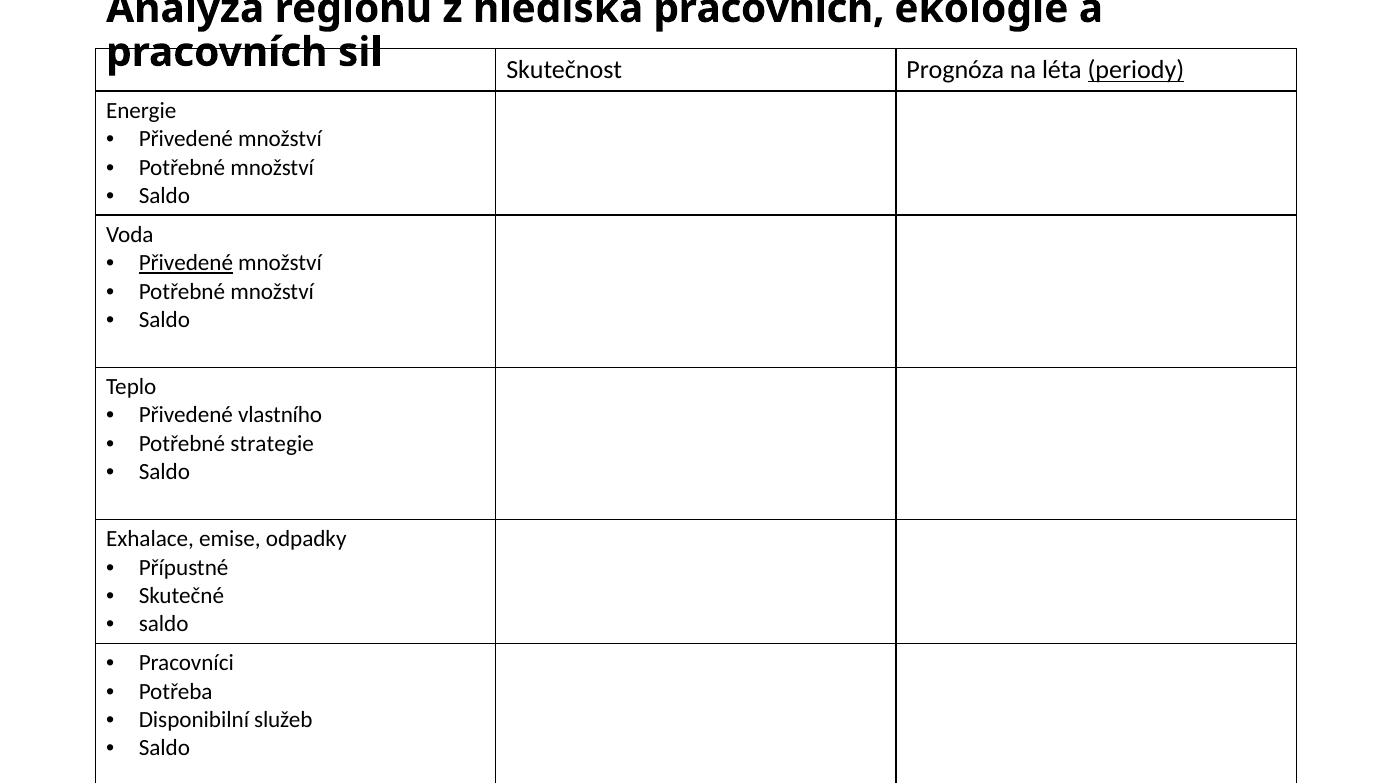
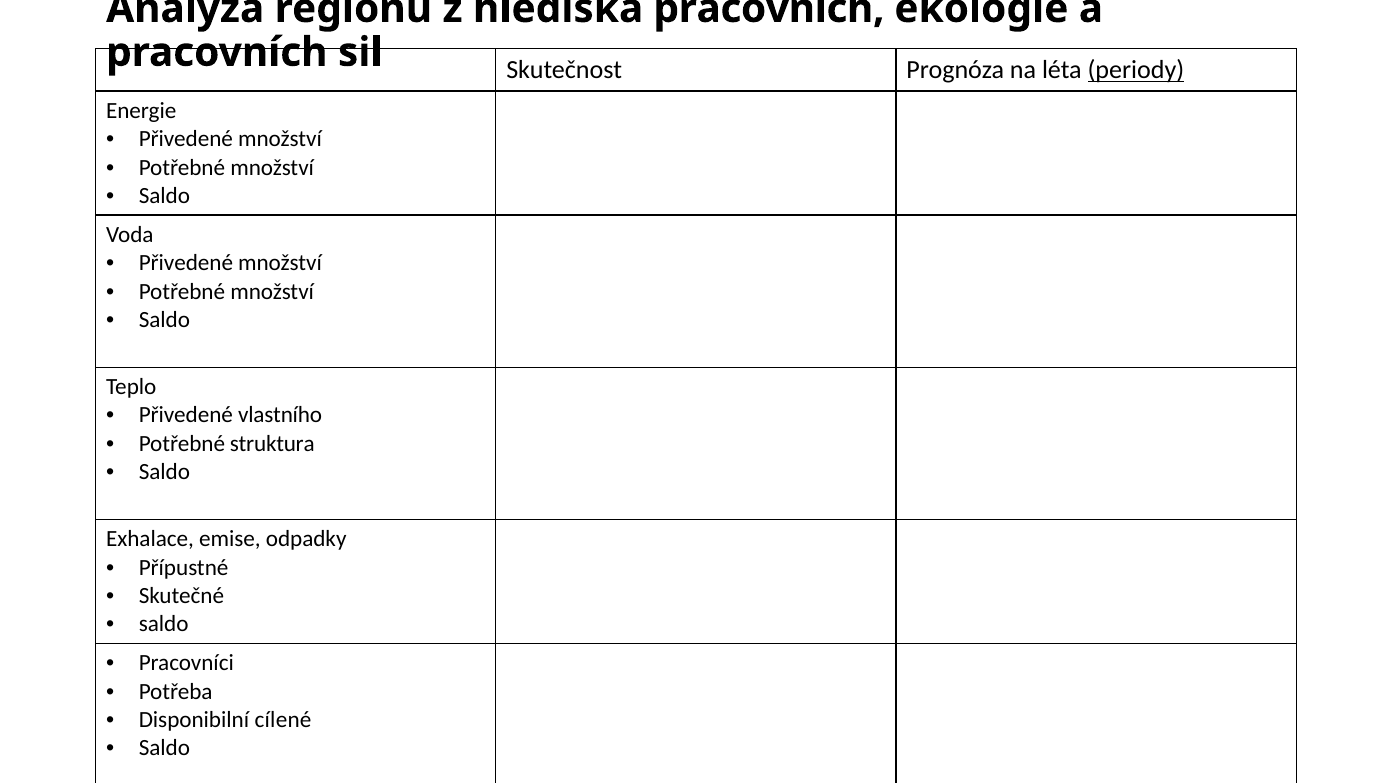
Přivedené at (186, 263) underline: present -> none
strategie: strategie -> struktura
služeb: služeb -> cílené
